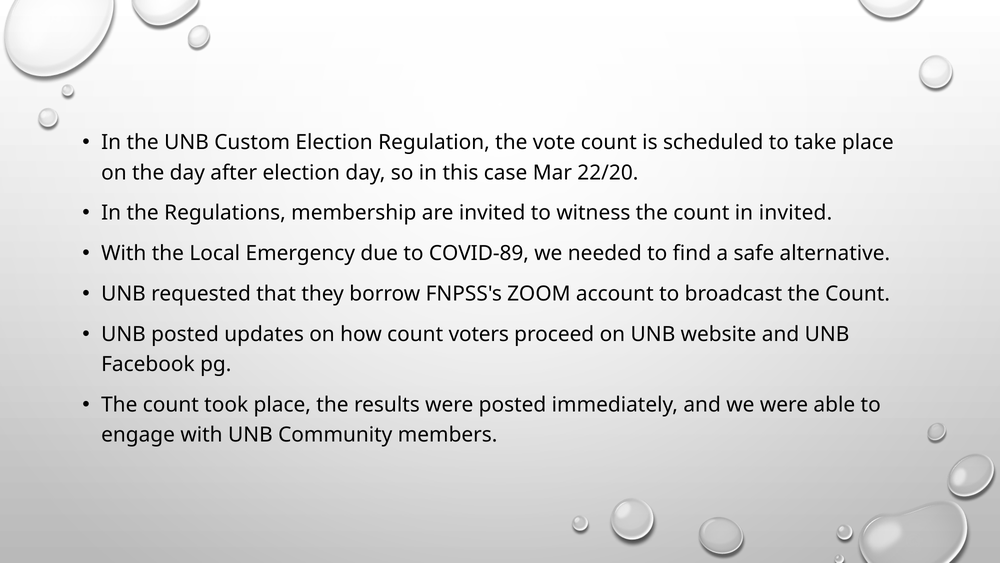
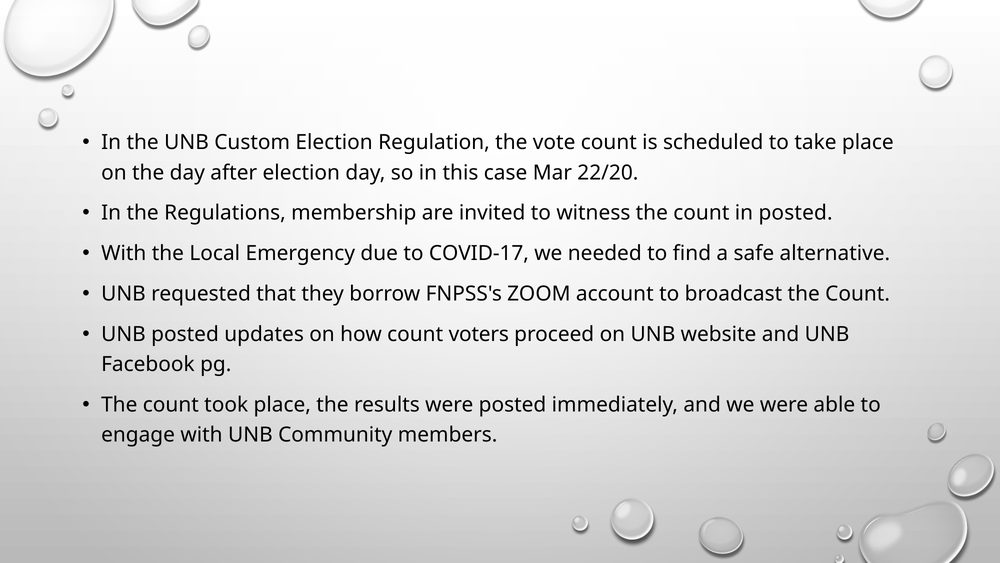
in invited: invited -> posted
COVID-89: COVID-89 -> COVID-17
